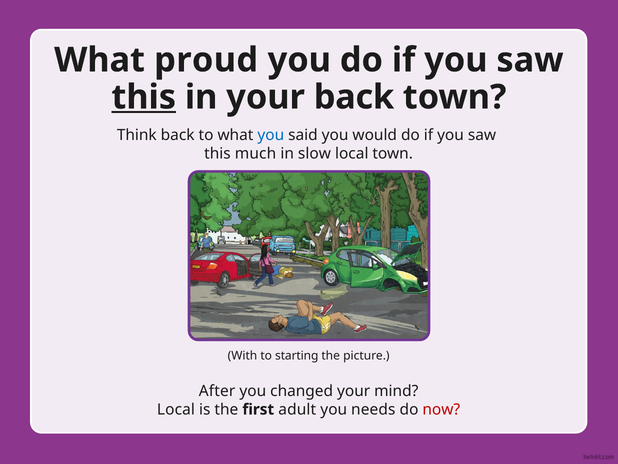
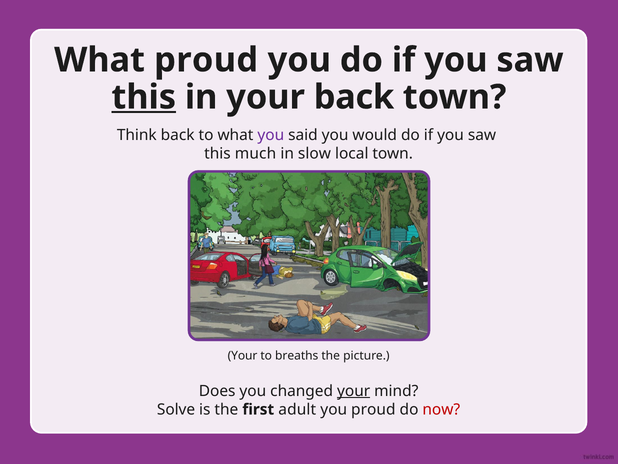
you at (271, 135) colour: blue -> purple
With at (242, 355): With -> Your
starting: starting -> breaths
After: After -> Does
your at (354, 391) underline: none -> present
Local at (176, 409): Local -> Solve
you needs: needs -> proud
